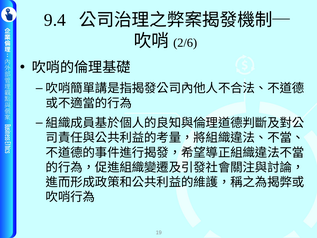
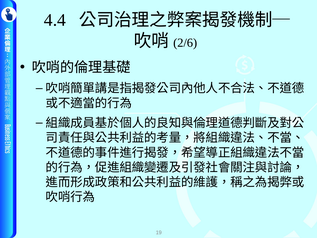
9.4: 9.4 -> 4.4
